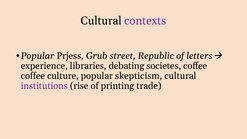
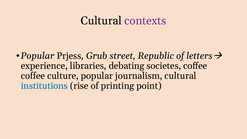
skepticism: skepticism -> journalism
institutions colour: purple -> blue
trade: trade -> point
